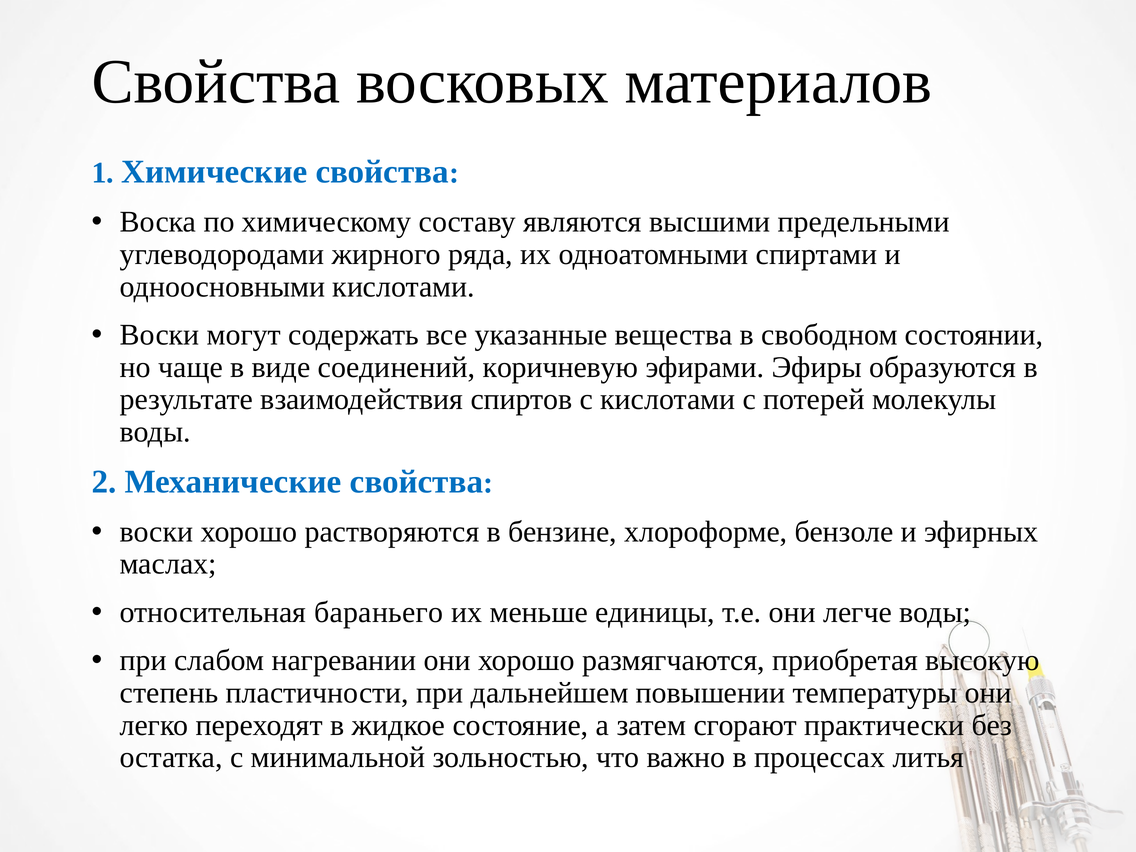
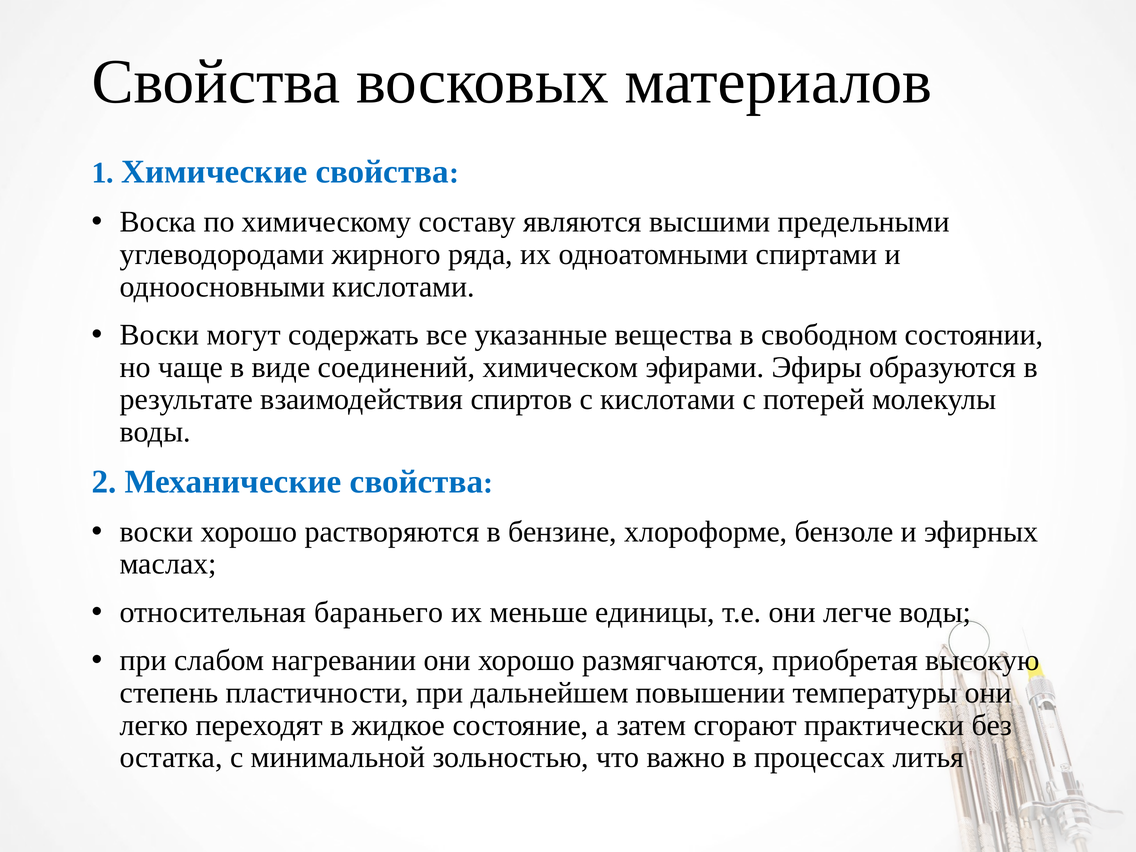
коричневую: коричневую -> химическом
